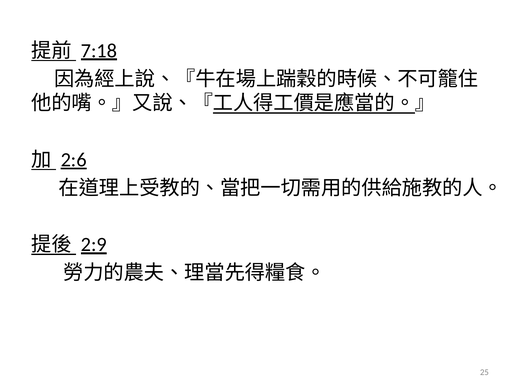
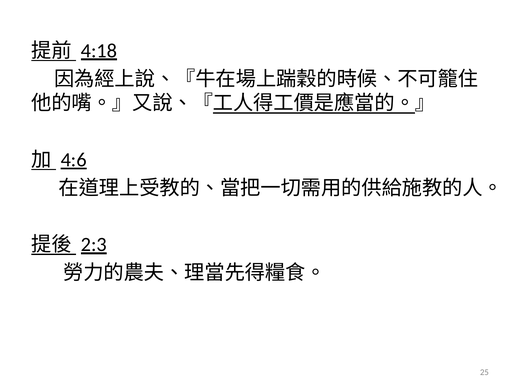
7:18: 7:18 -> 4:18
2:6: 2:6 -> 4:6
2:9: 2:9 -> 2:3
